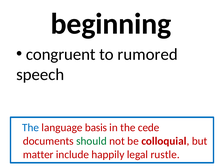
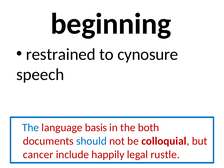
congruent: congruent -> restrained
rumored: rumored -> cynosure
cede: cede -> both
should colour: green -> blue
matter: matter -> cancer
